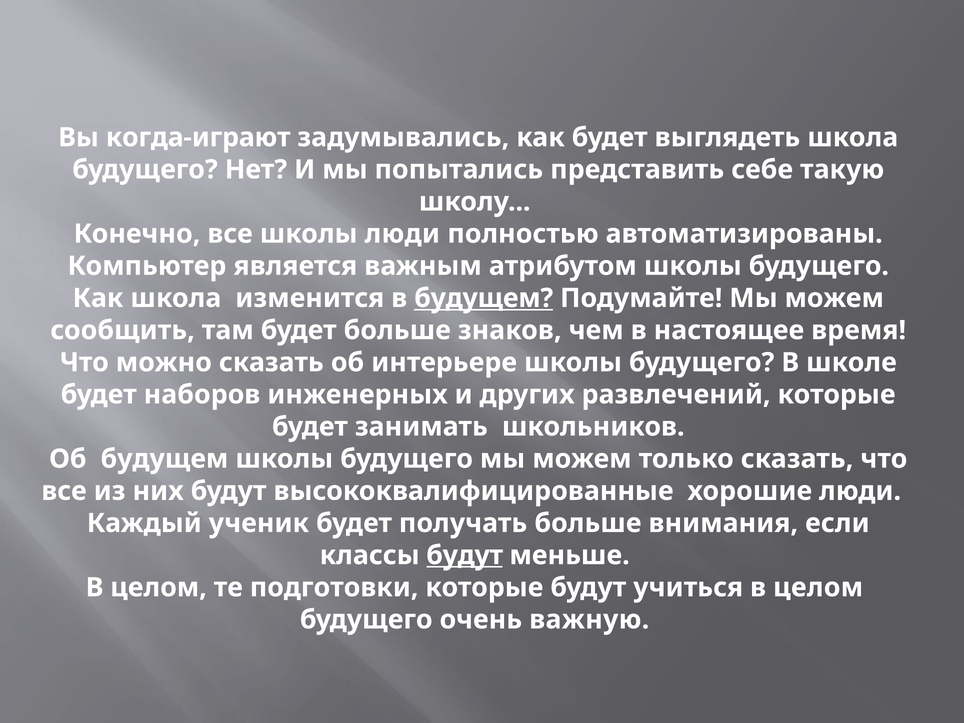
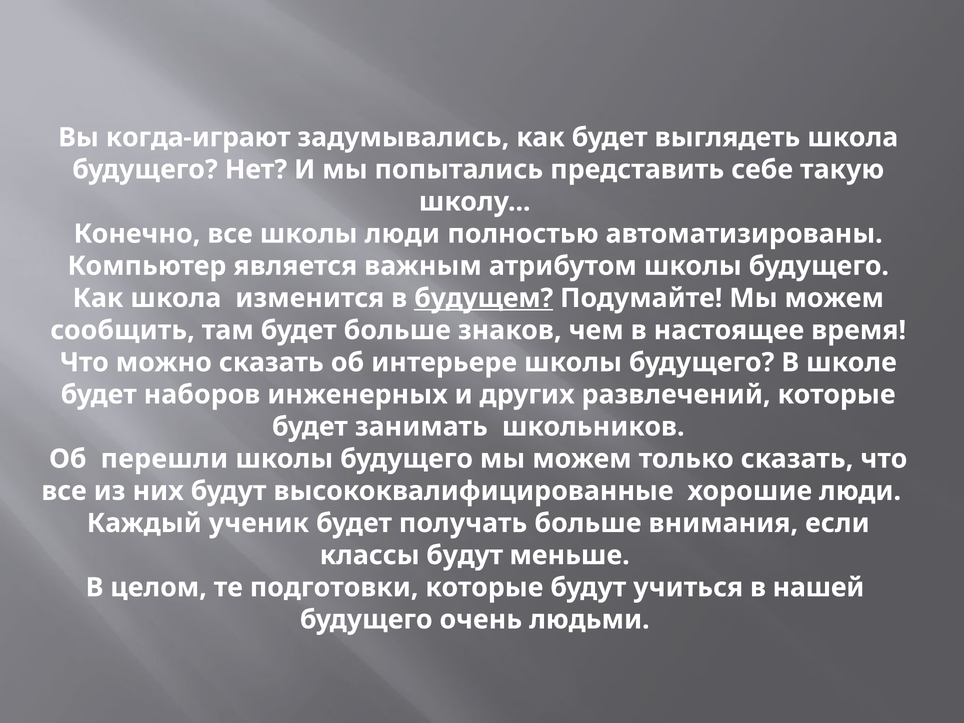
Об будущем: будущем -> перешли
будут at (465, 555) underline: present -> none
учиться в целом: целом -> нашей
важную: важную -> людьми
